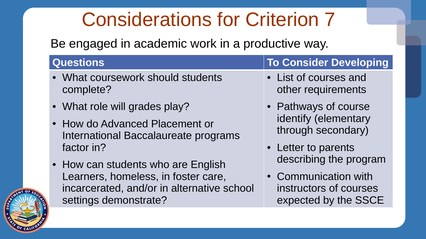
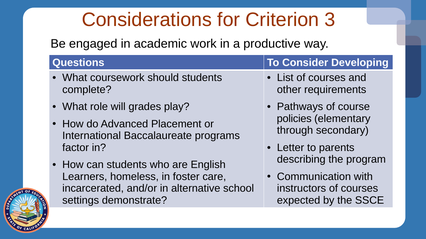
7: 7 -> 3
identify: identify -> policies
